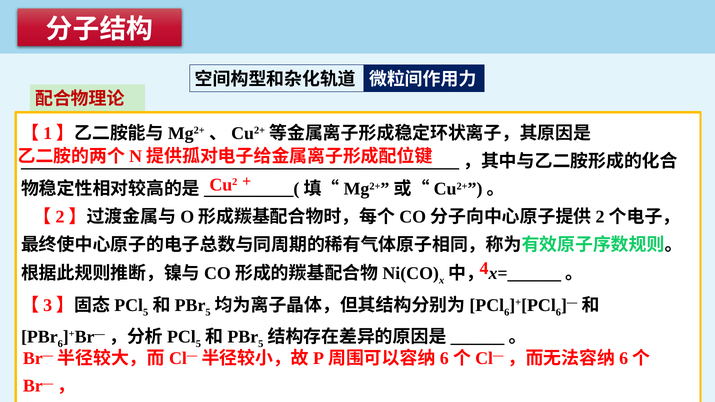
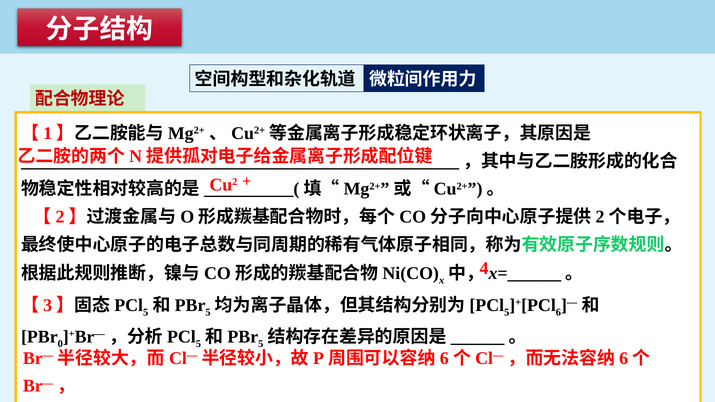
6 at (507, 312): 6 -> 5
6 at (60, 344): 6 -> 0
